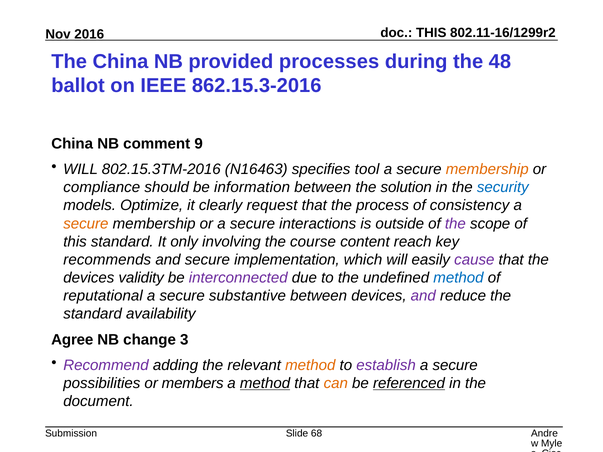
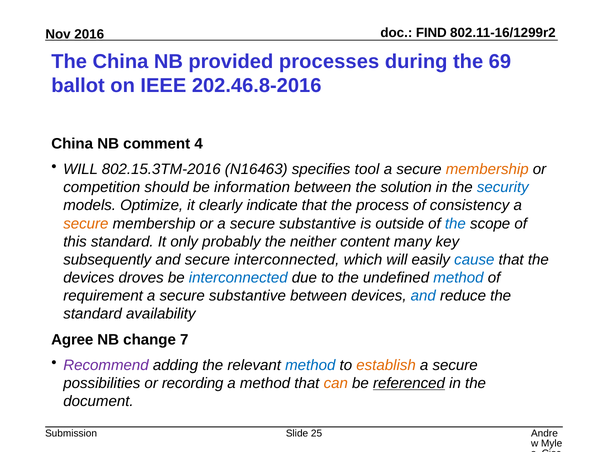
THIS at (431, 33): THIS -> FIND
48: 48 -> 69
862.15.3-2016: 862.15.3-2016 -> 202.46.8-2016
9: 9 -> 4
compliance: compliance -> competition
request: request -> indicate
or a secure interactions: interactions -> substantive
the at (455, 224) colour: purple -> blue
involving: involving -> probably
course: course -> neither
reach: reach -> many
recommends: recommends -> subsequently
secure implementation: implementation -> interconnected
cause colour: purple -> blue
validity: validity -> droves
interconnected at (238, 278) colour: purple -> blue
reputational: reputational -> requirement
and at (423, 296) colour: purple -> blue
3: 3 -> 7
method at (310, 365) colour: orange -> blue
establish colour: purple -> orange
members: members -> recording
method at (265, 384) underline: present -> none
68: 68 -> 25
